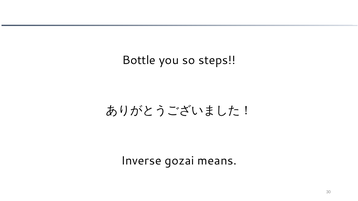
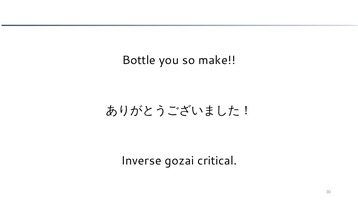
steps: steps -> make
means: means -> critical
